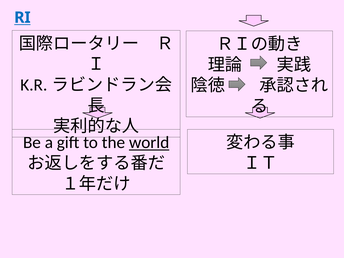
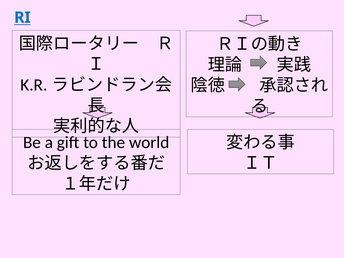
world underline: present -> none
